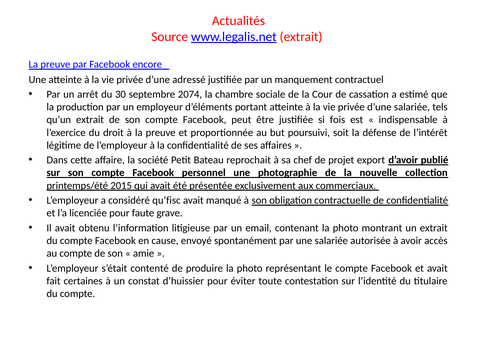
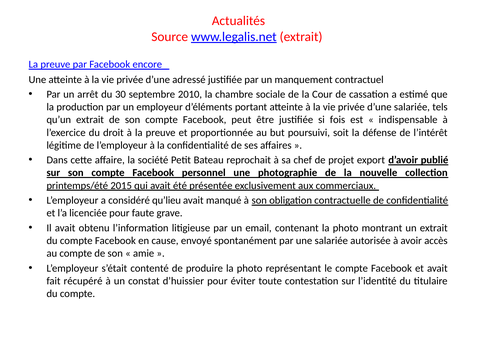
2074: 2074 -> 2010
qu’fisc: qu’fisc -> qu’lieu
certaines: certaines -> récupéré
